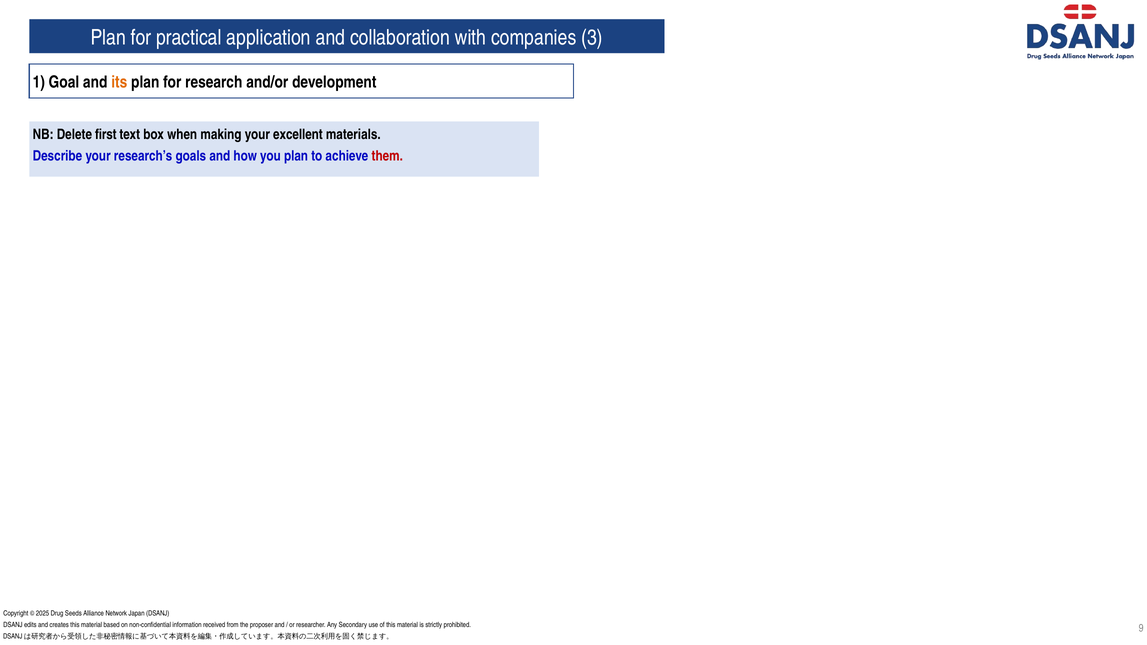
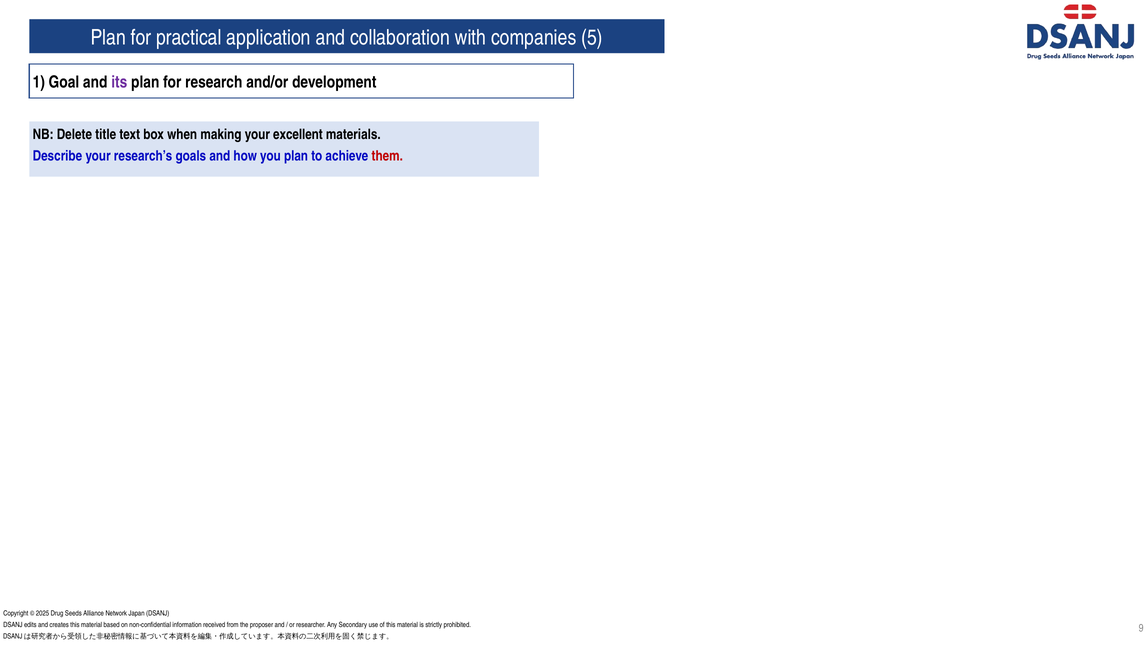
3: 3 -> 5
its colour: orange -> purple
first: first -> title
